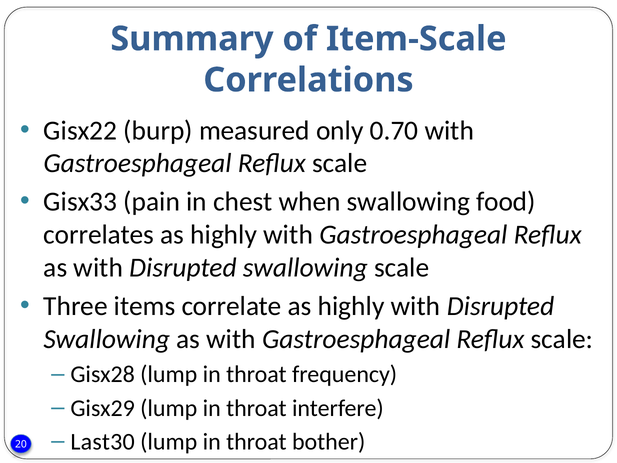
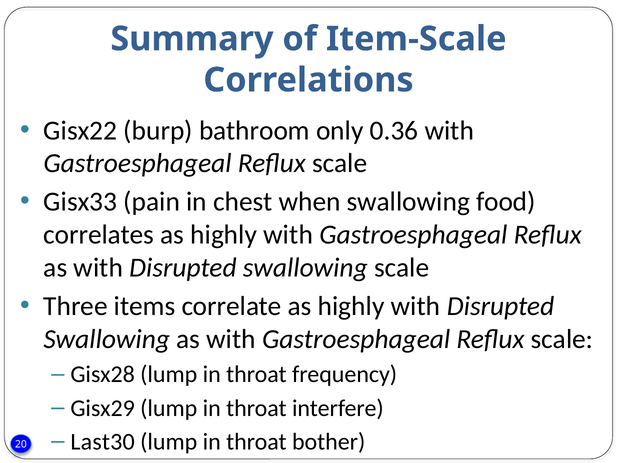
measured: measured -> bathroom
0.70: 0.70 -> 0.36
